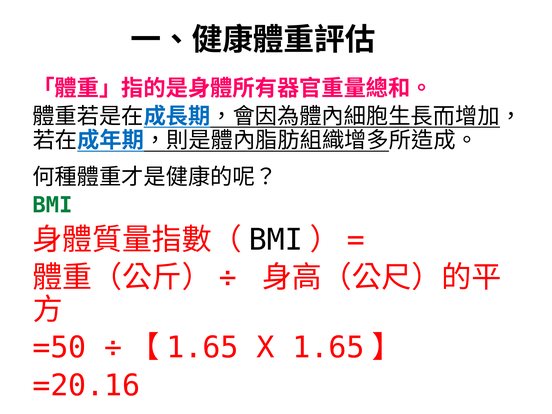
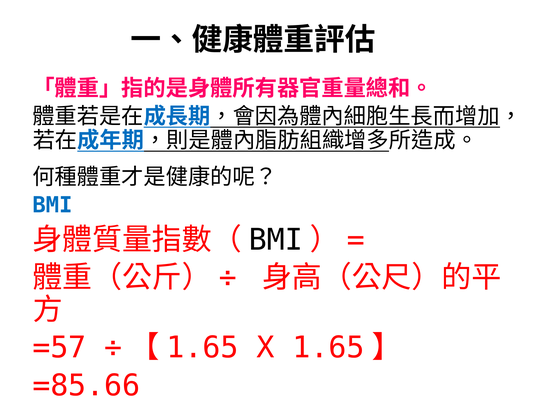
BMI at (52, 205) colour: green -> blue
=50: =50 -> =57
=20.16: =20.16 -> =85.66
